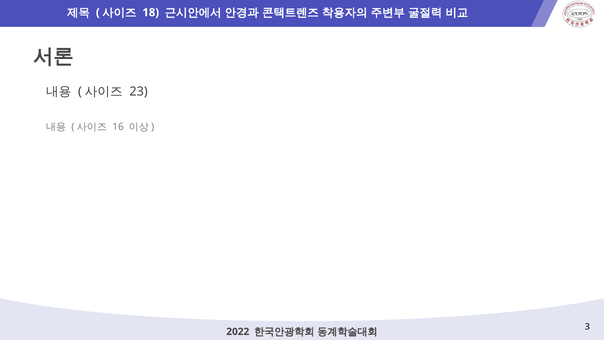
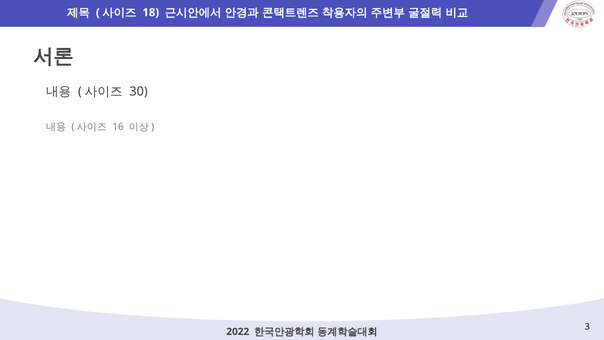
23: 23 -> 30
